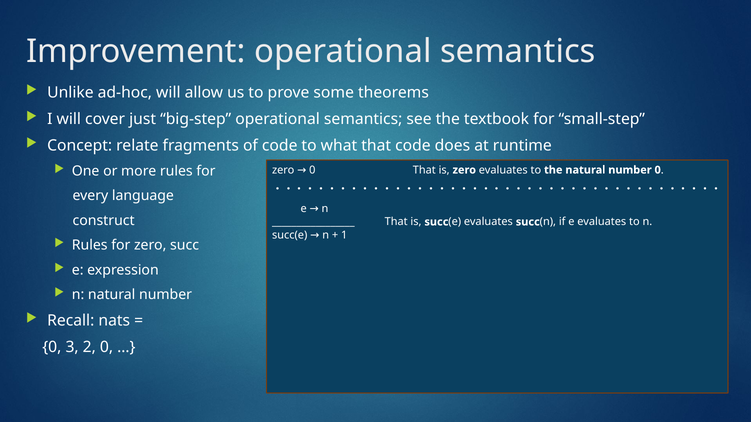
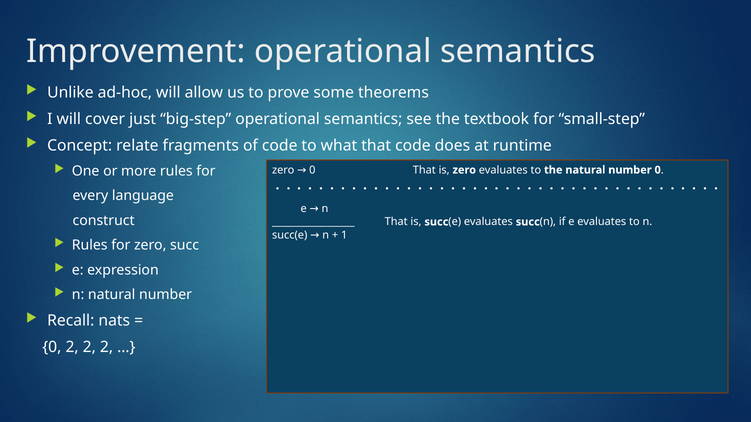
0 3: 3 -> 2
0 at (107, 347): 0 -> 2
